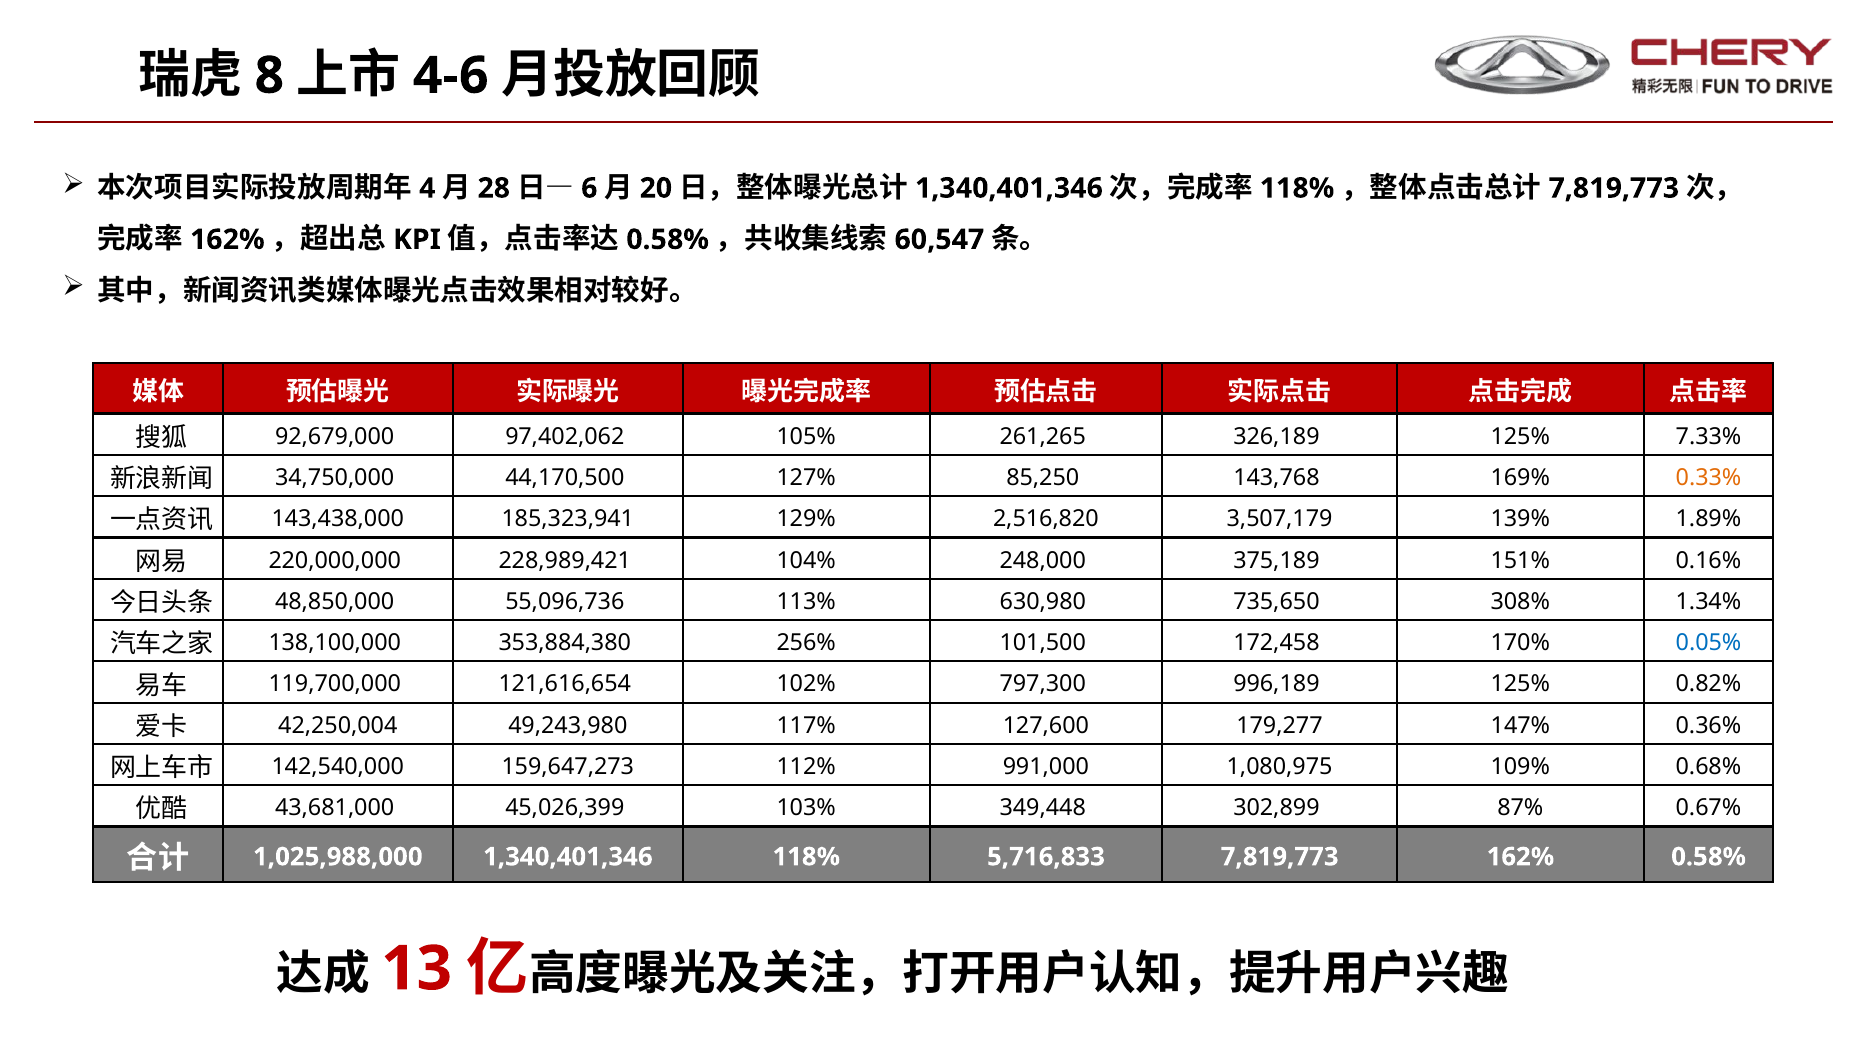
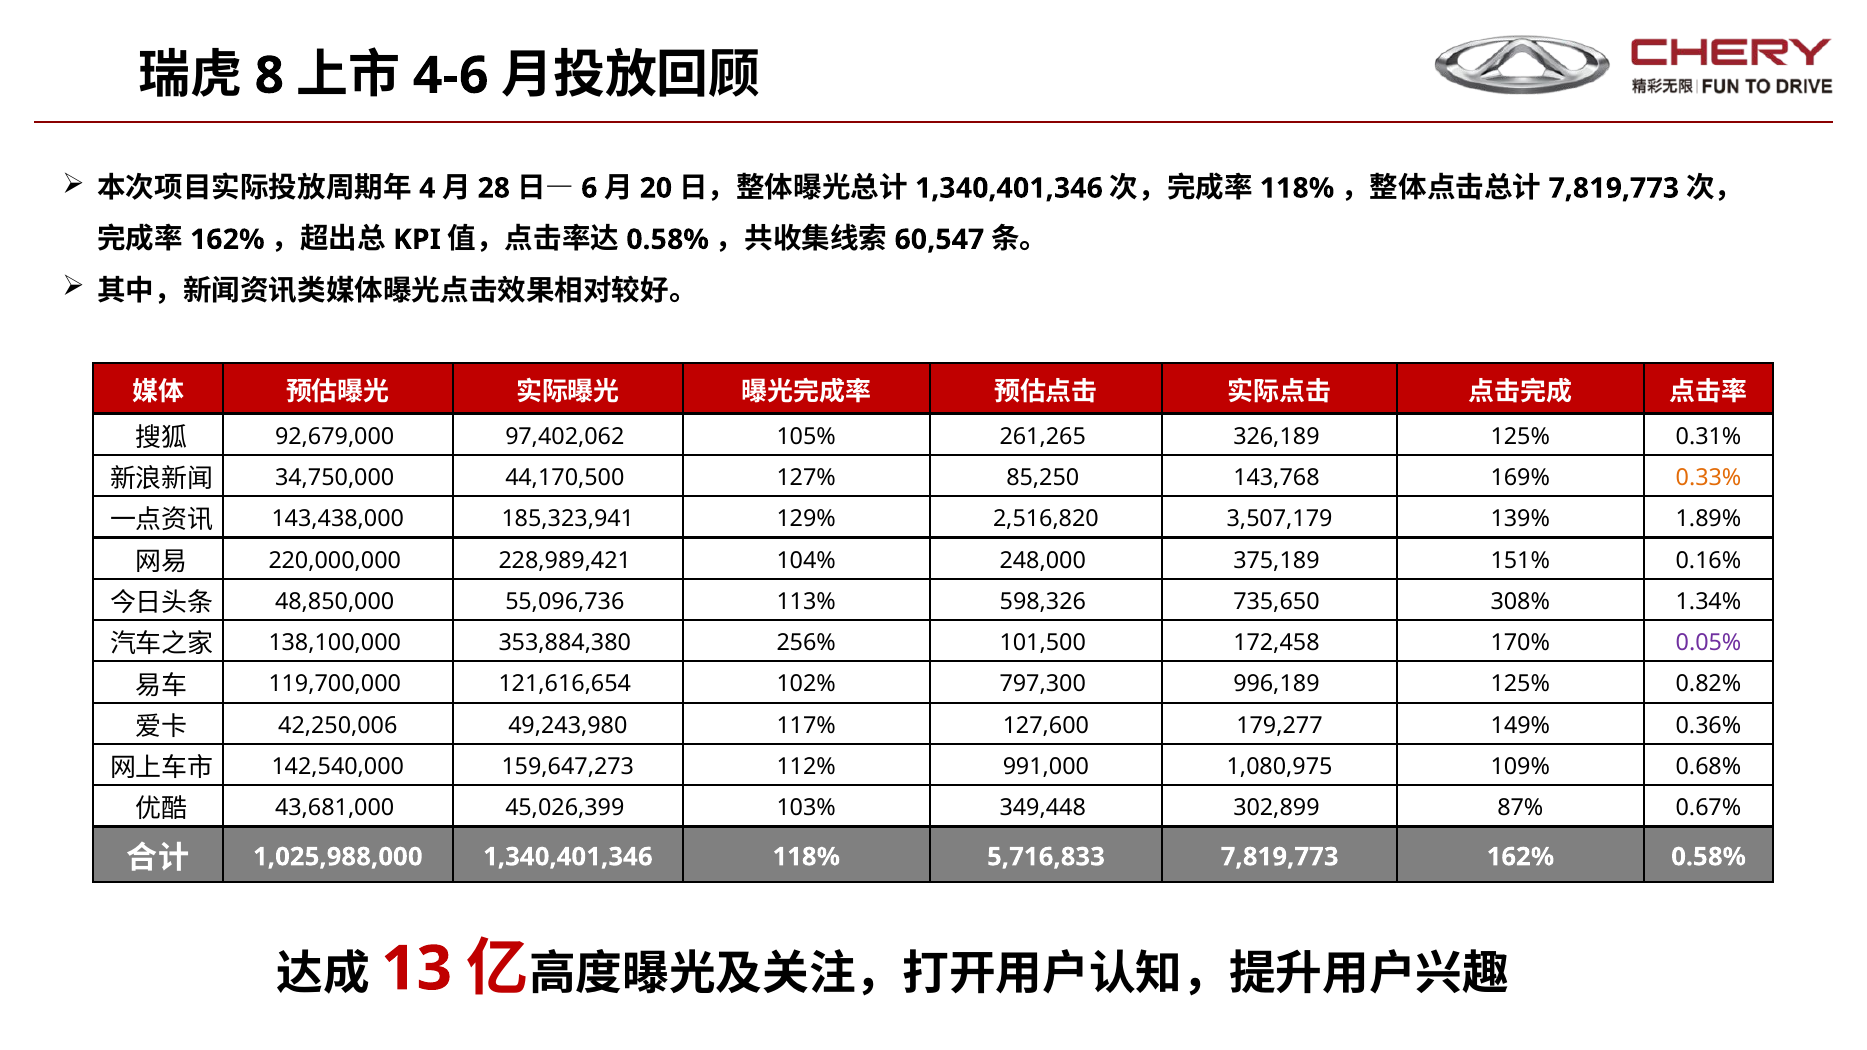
7.33%: 7.33% -> 0.31%
630,980: 630,980 -> 598,326
0.05% colour: blue -> purple
42,250,004: 42,250,004 -> 42,250,006
147%: 147% -> 149%
